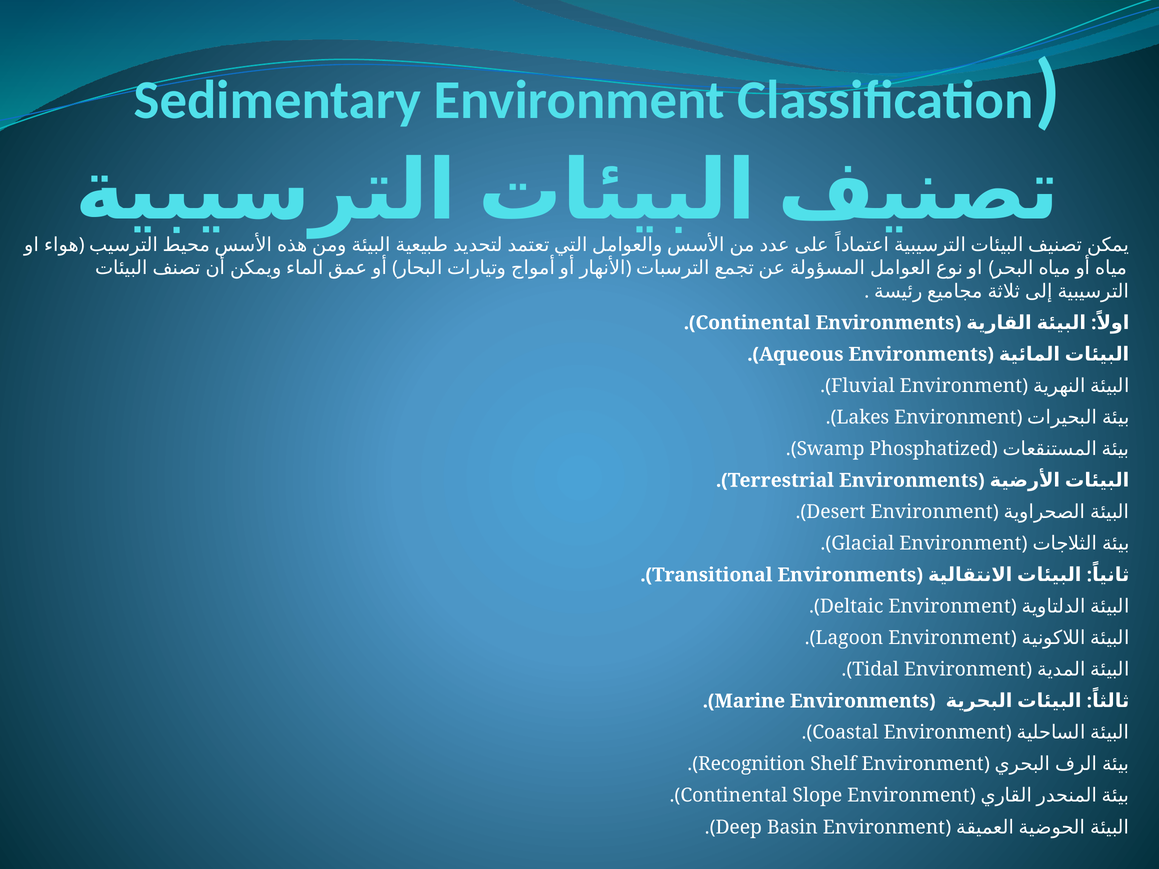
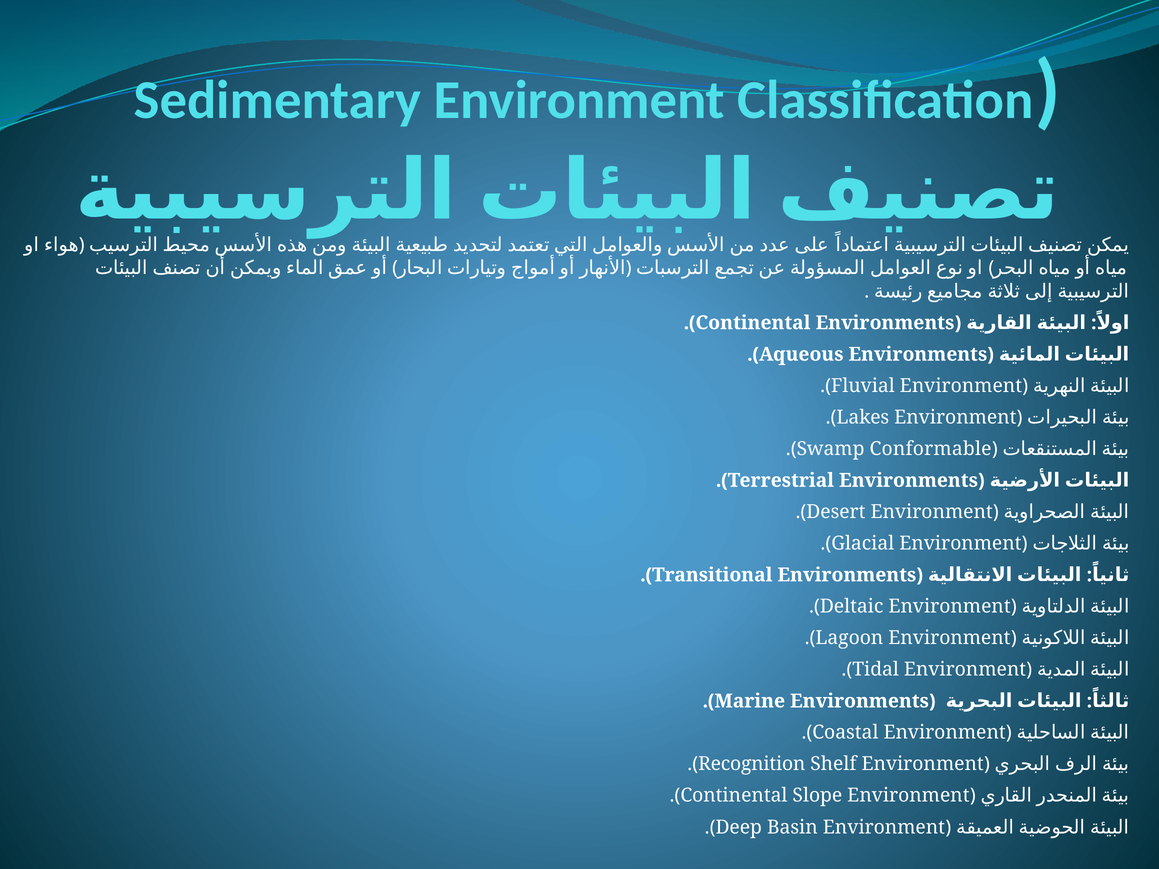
Phosphatized: Phosphatized -> Conformable
